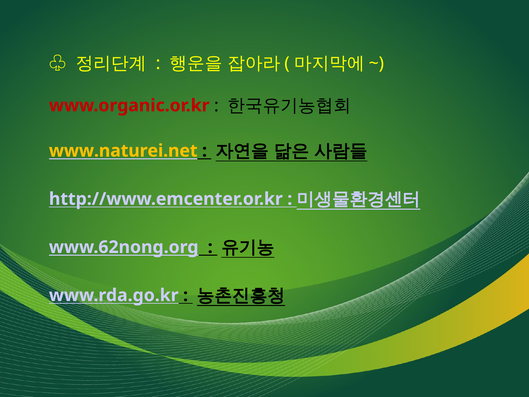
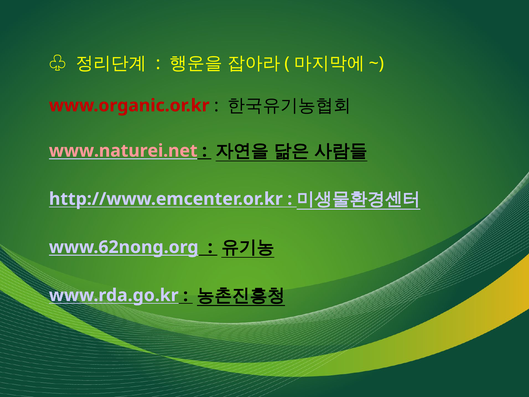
www.naturei.net colour: yellow -> pink
